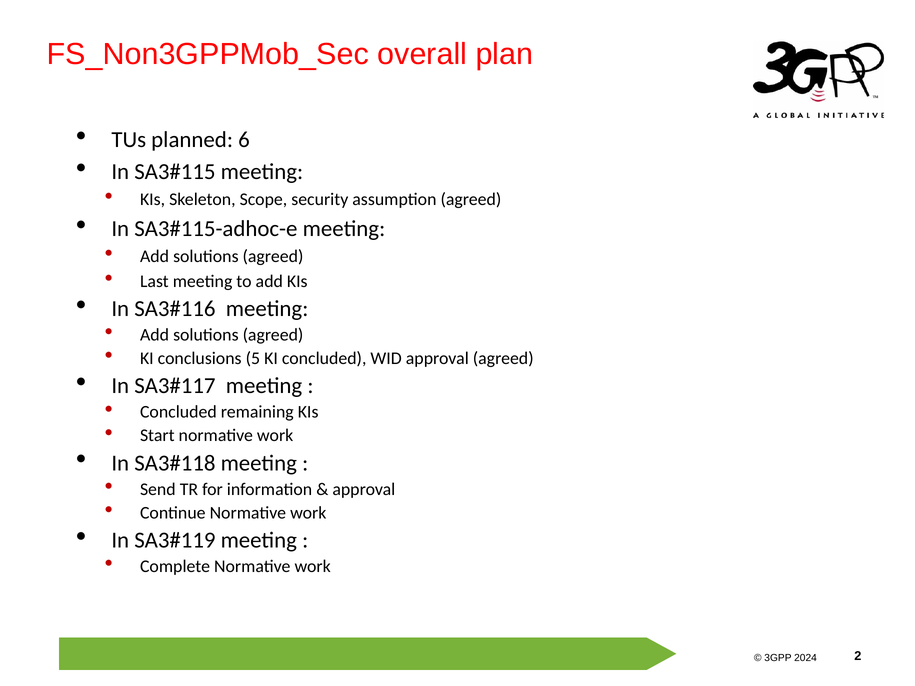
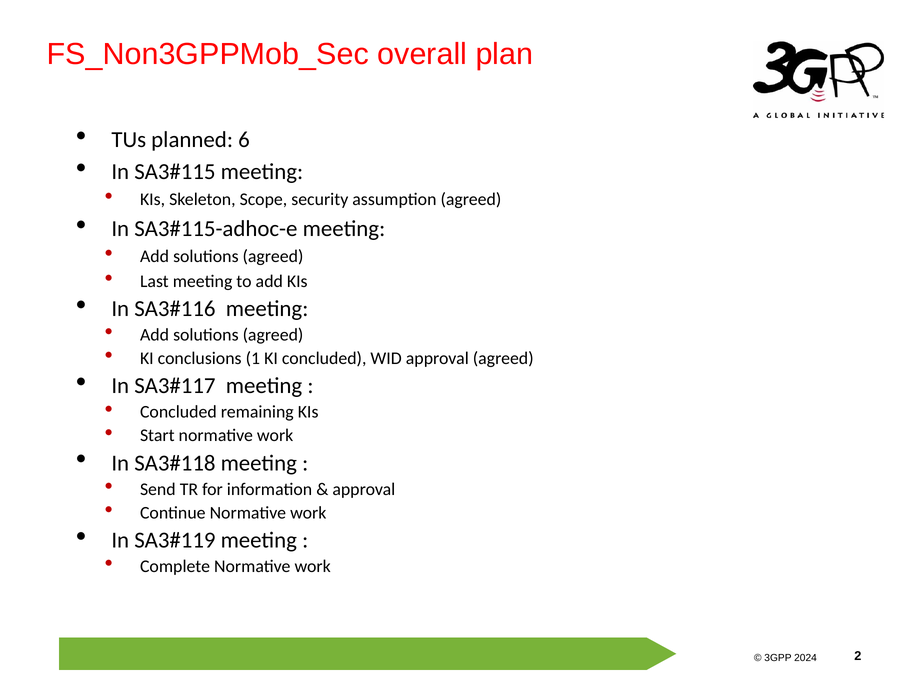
5: 5 -> 1
